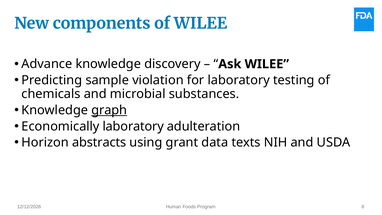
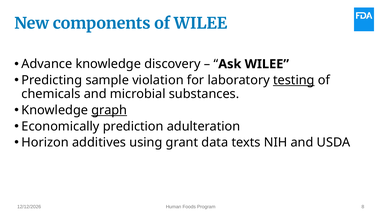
testing underline: none -> present
Economically laboratory: laboratory -> prediction
abstracts: abstracts -> additives
